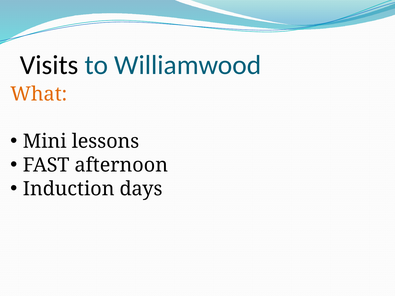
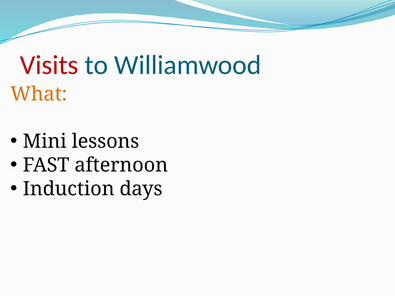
Visits colour: black -> red
